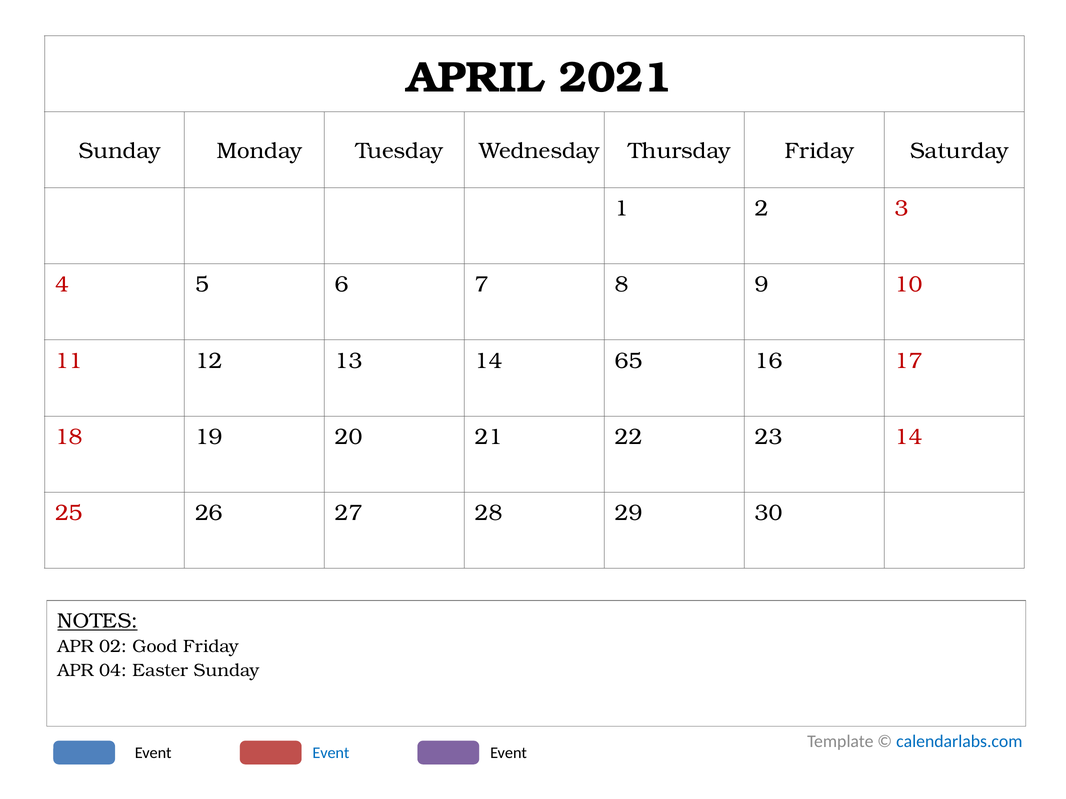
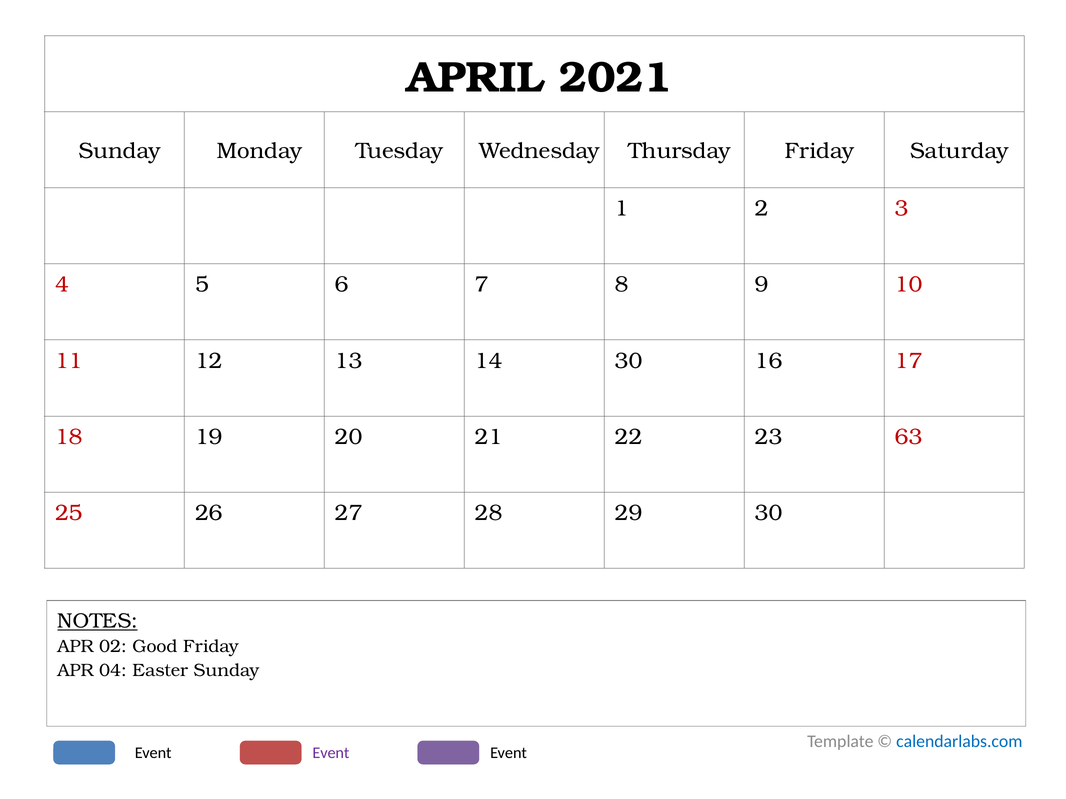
14 65: 65 -> 30
23 14: 14 -> 63
Event at (331, 753) colour: blue -> purple
